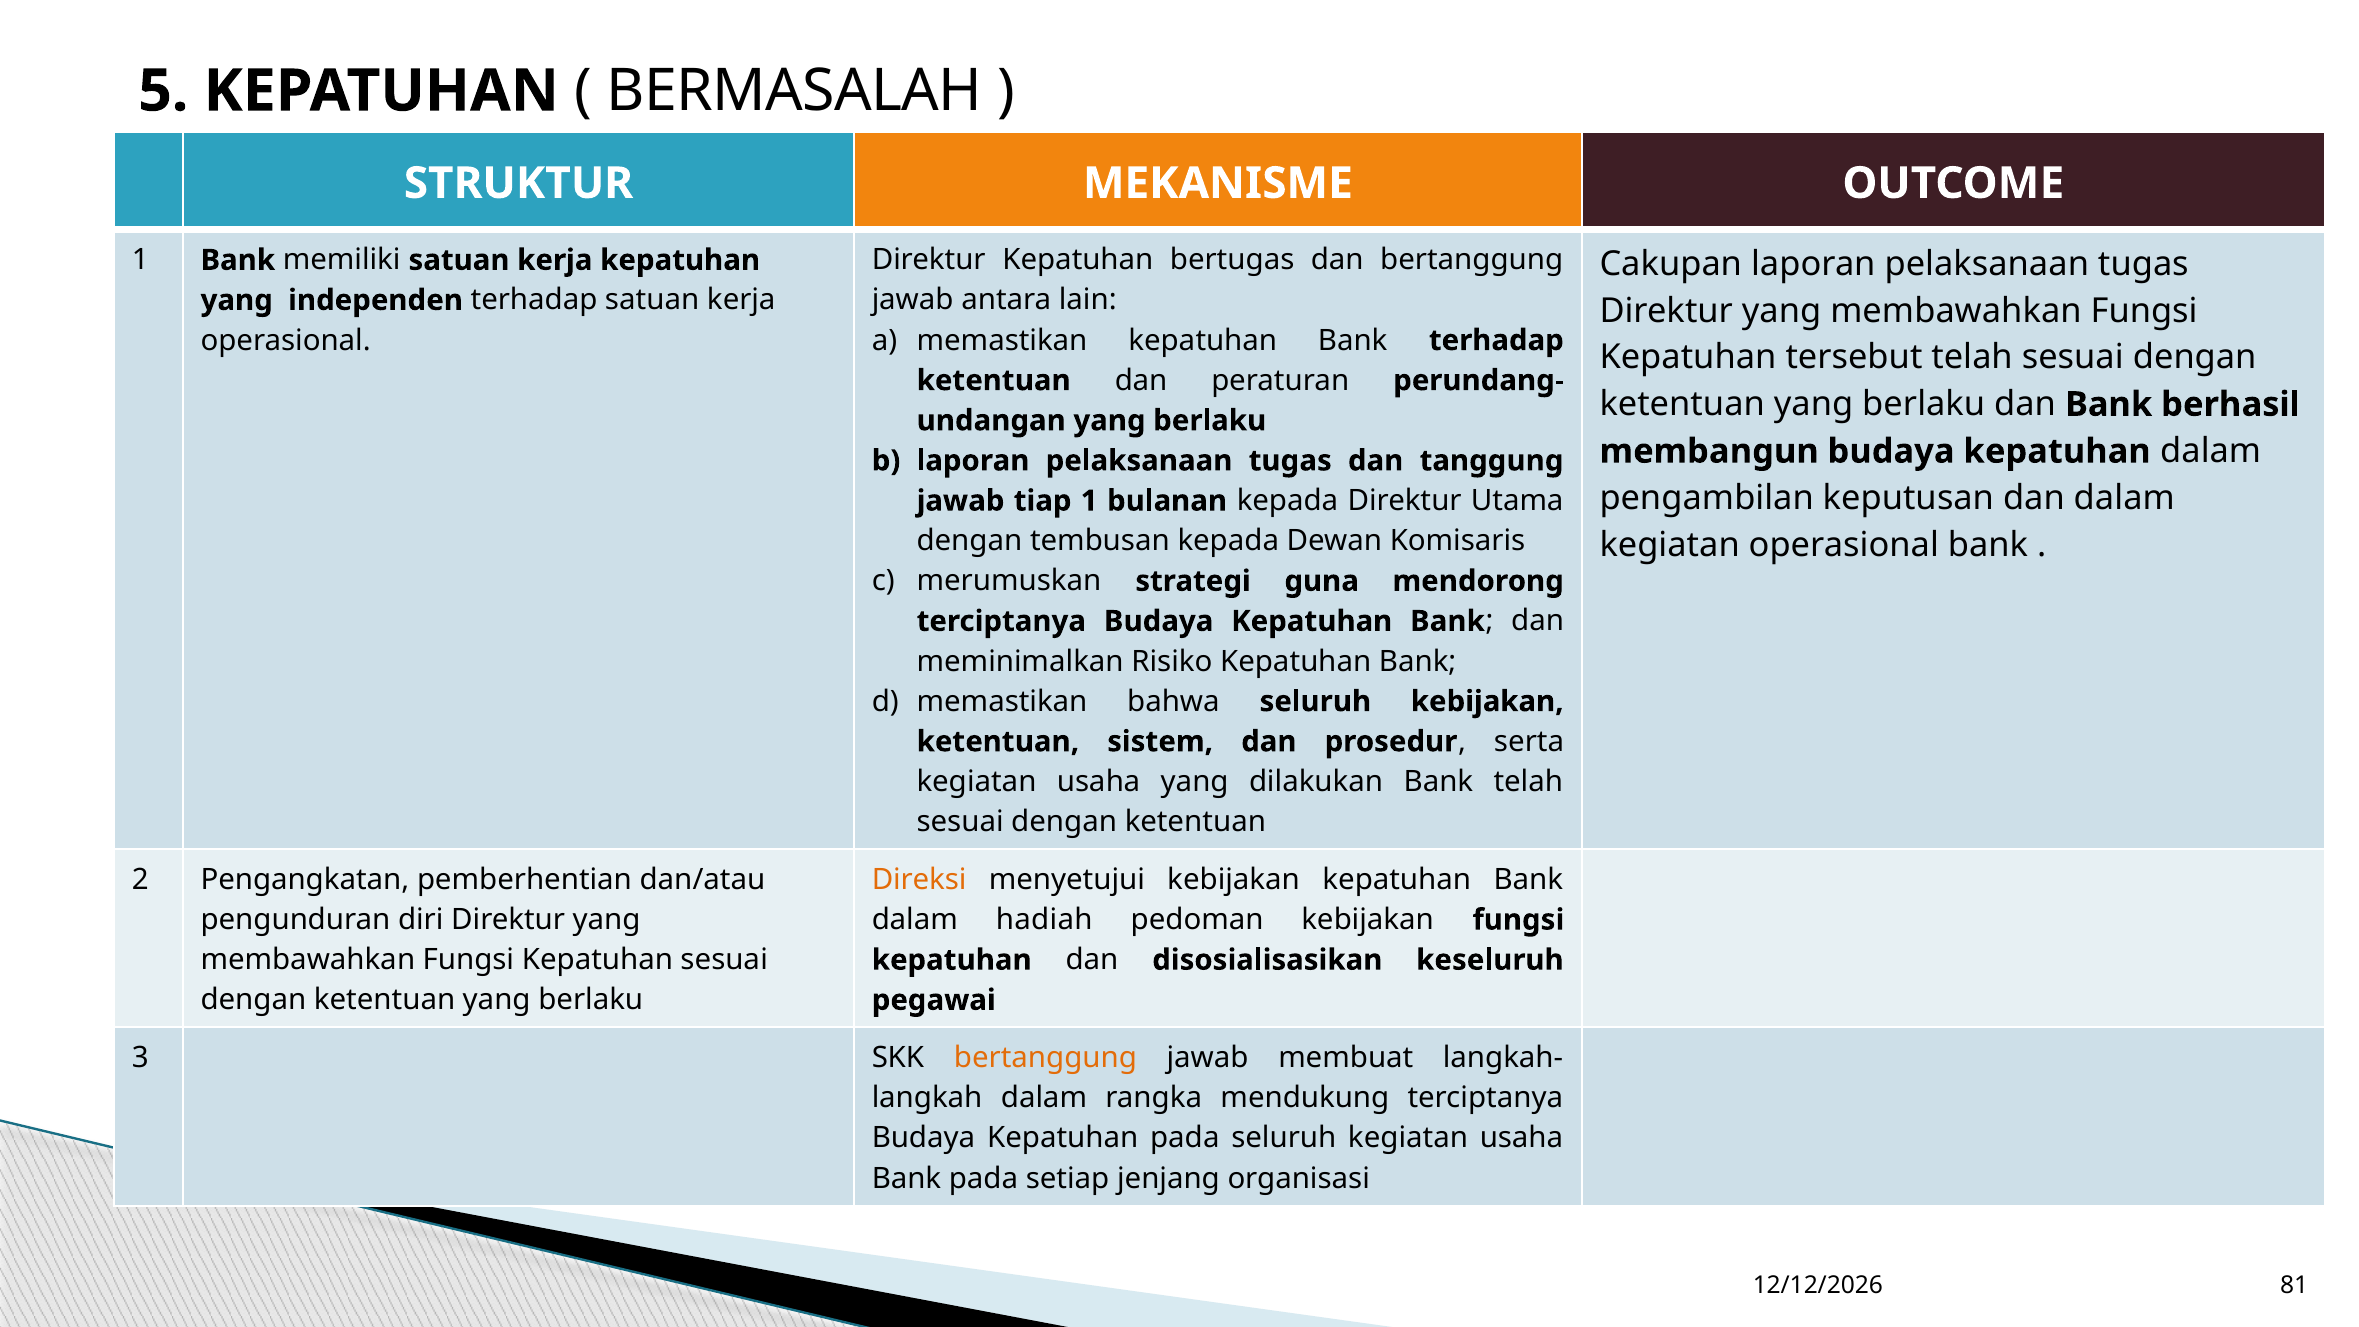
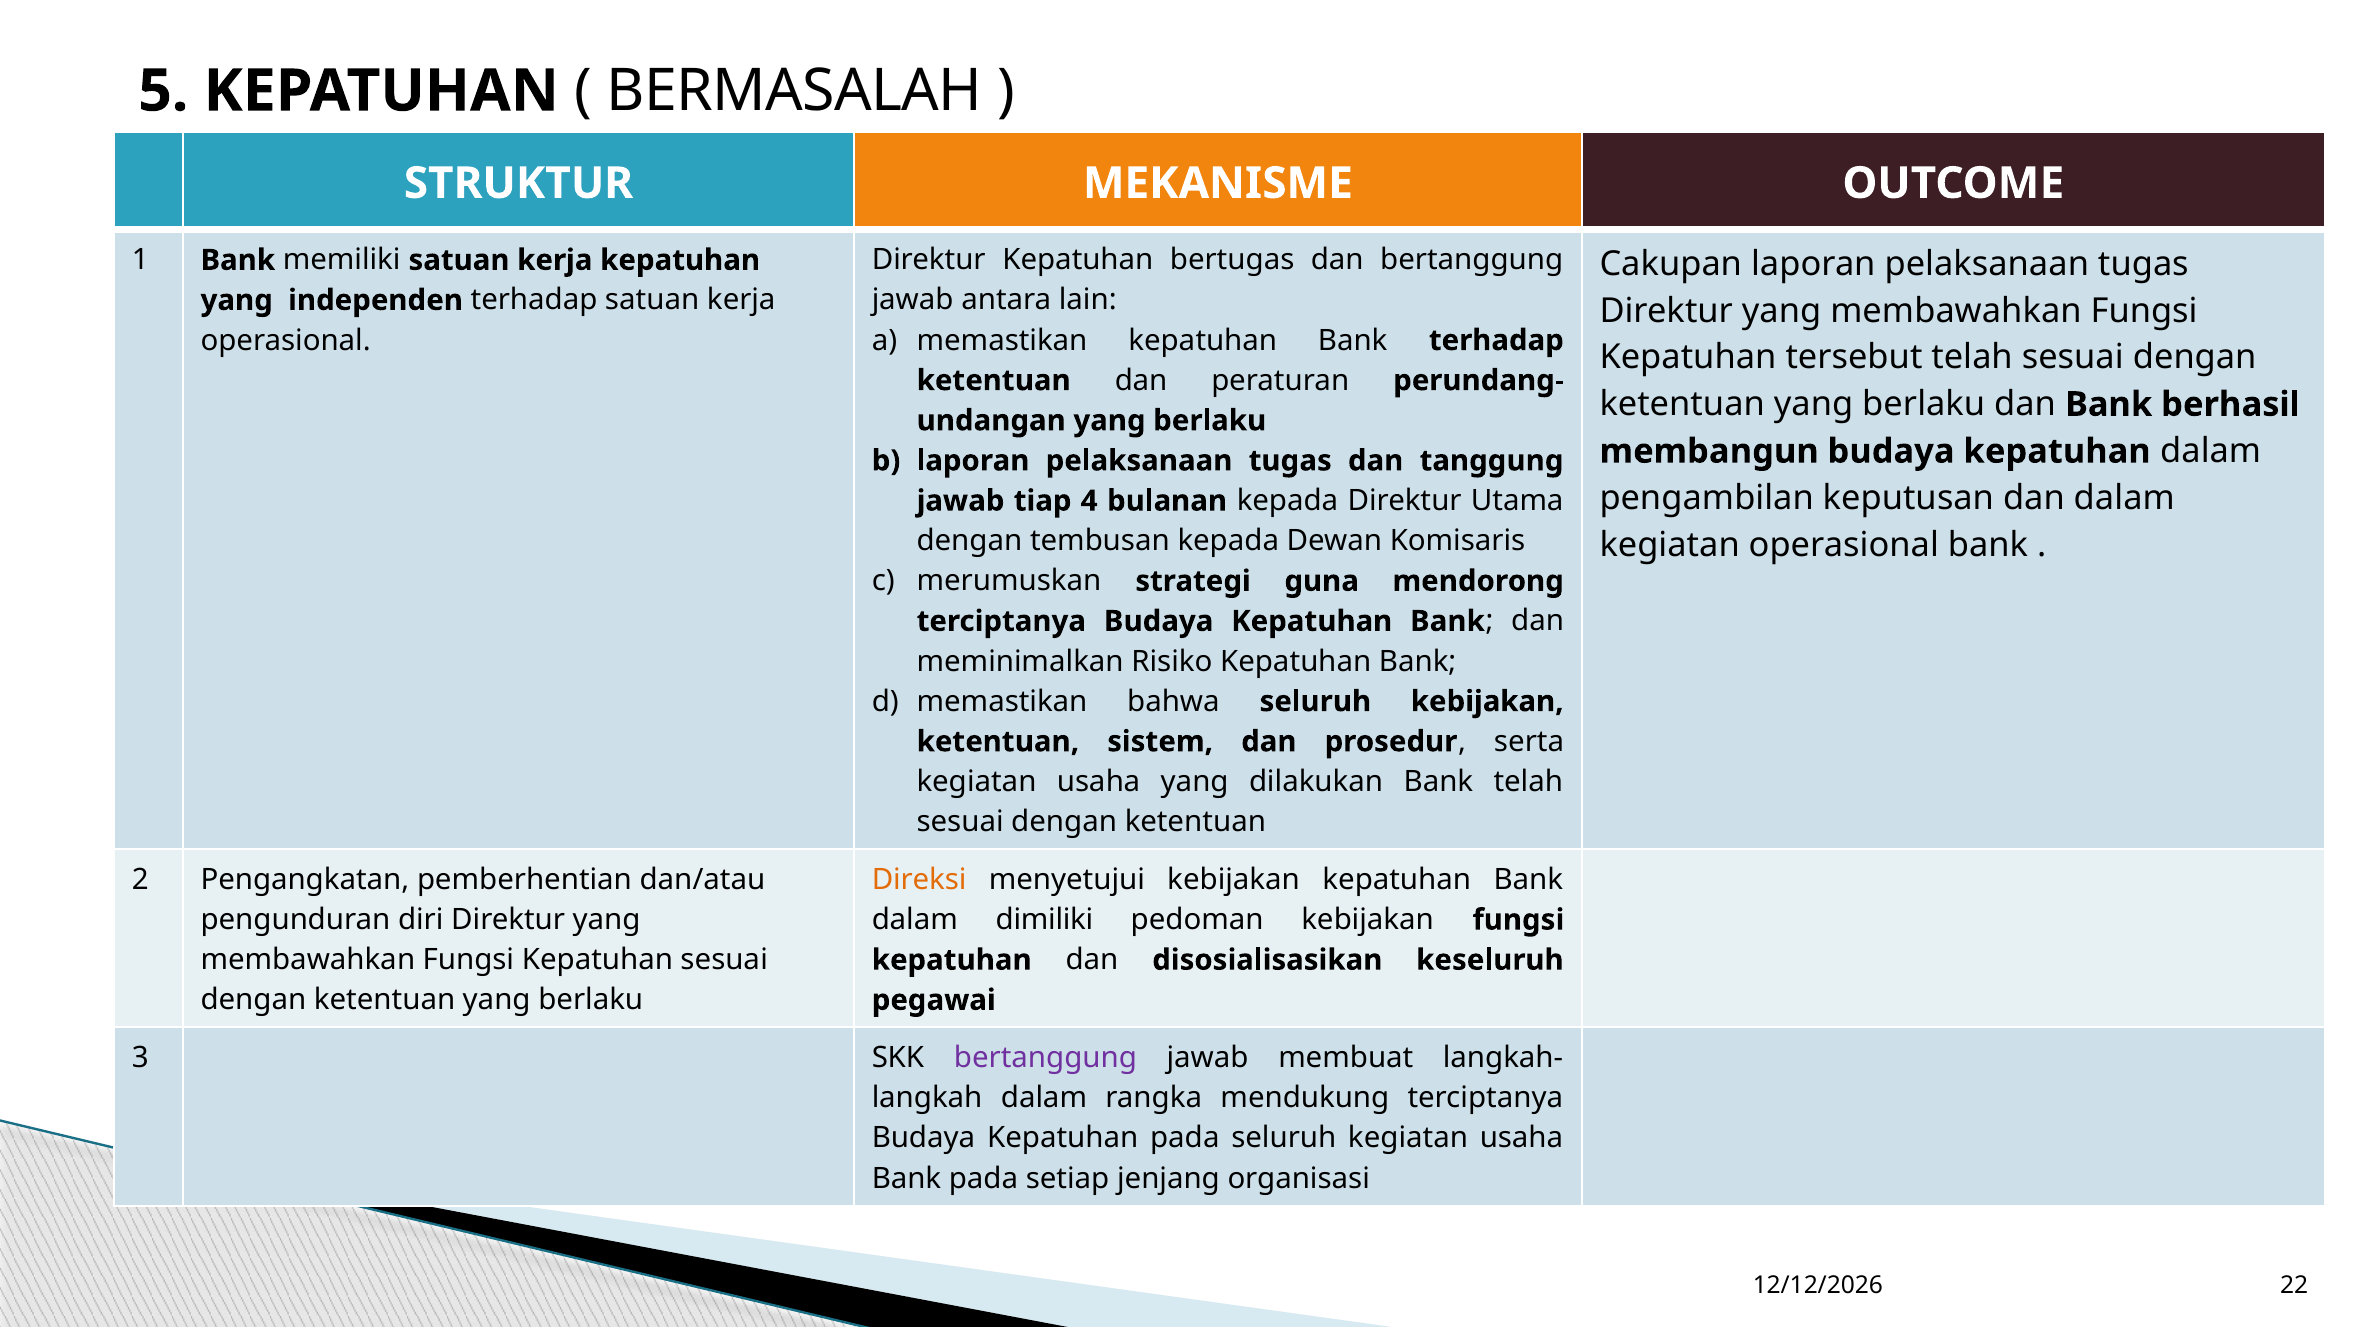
tiap 1: 1 -> 4
hadiah: hadiah -> dimiliki
bertanggung at (1045, 1058) colour: orange -> purple
81: 81 -> 22
